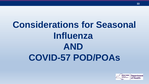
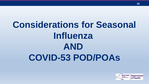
COVID-57: COVID-57 -> COVID-53
